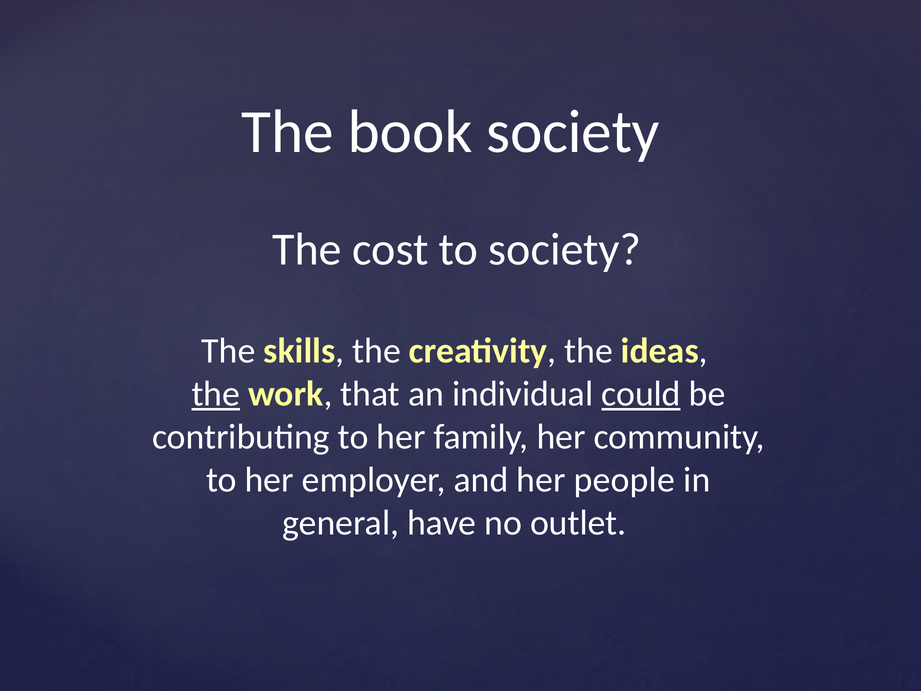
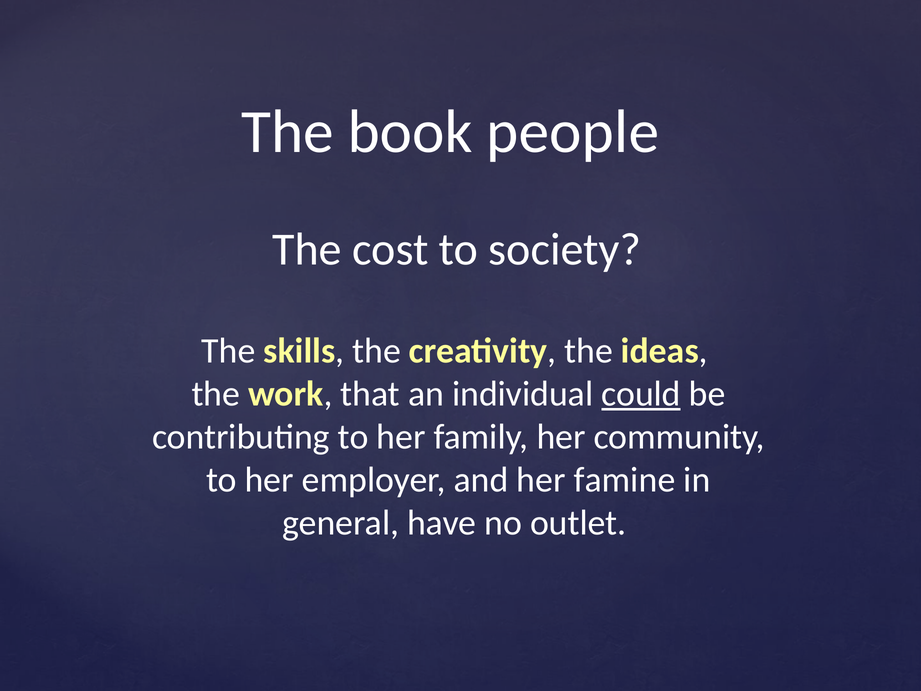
book society: society -> people
the at (216, 394) underline: present -> none
people: people -> famine
